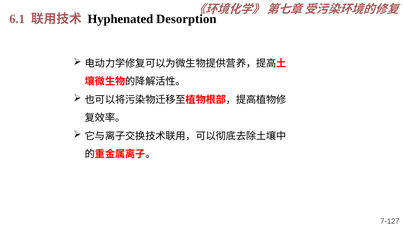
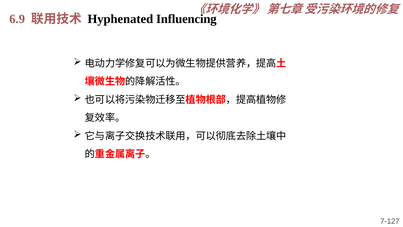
6.1: 6.1 -> 6.9
Desorption: Desorption -> Influencing
